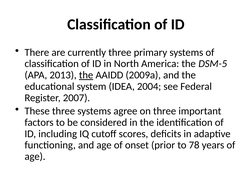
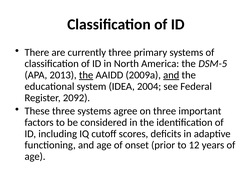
and at (171, 75) underline: none -> present
2007: 2007 -> 2092
78: 78 -> 12
